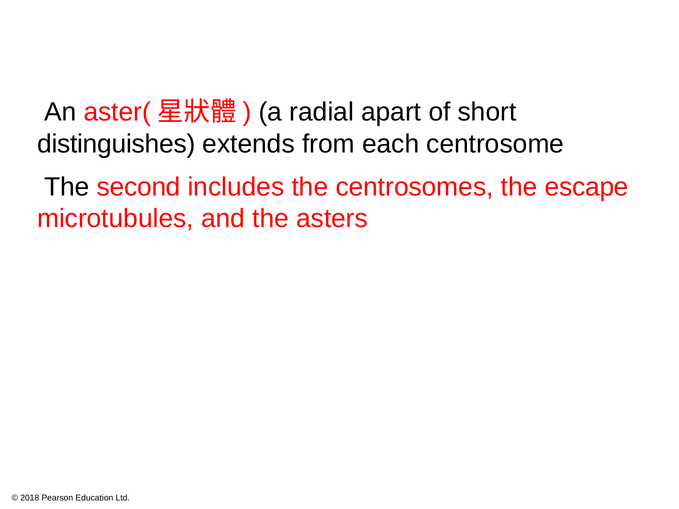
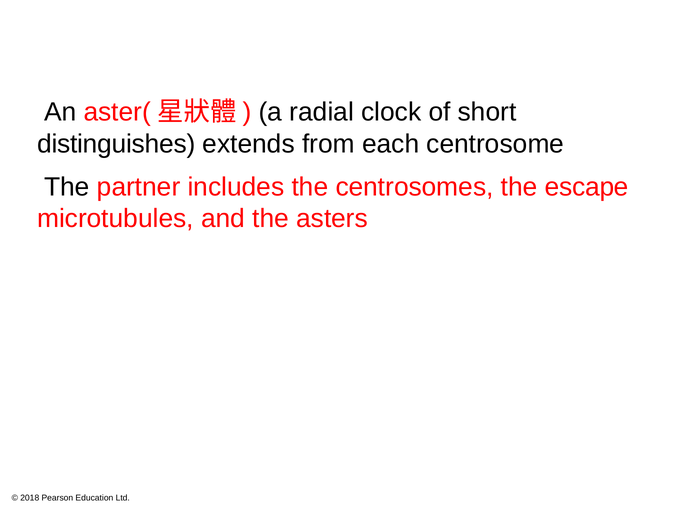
apart: apart -> clock
second: second -> partner
